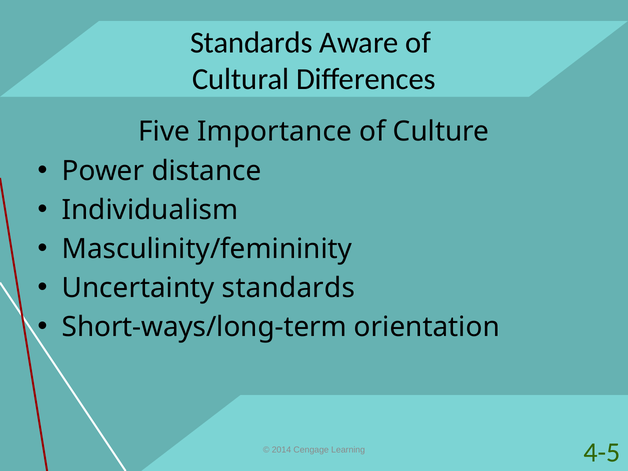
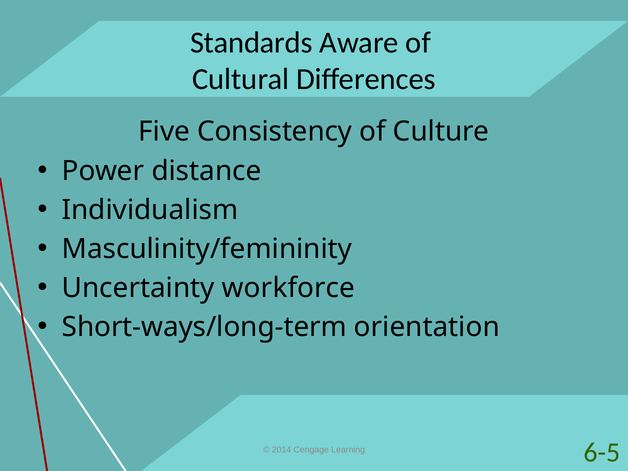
Importance: Importance -> Consistency
Uncertainty standards: standards -> workforce
4-5: 4-5 -> 6-5
